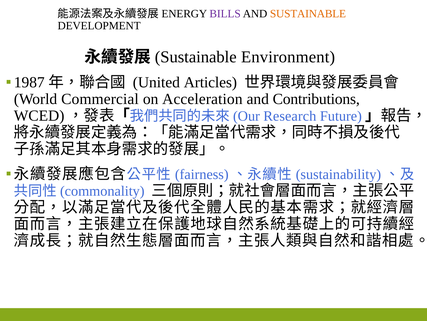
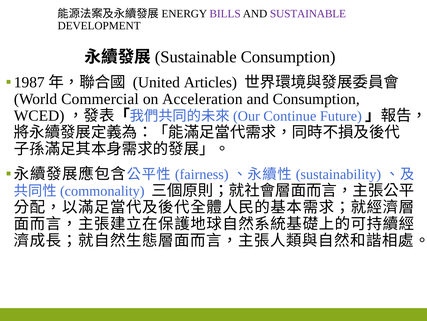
SUSTAINABLE at (308, 14) colour: orange -> purple
Sustainable Environment: Environment -> Consumption
and Contributions: Contributions -> Consumption
Research: Research -> Continue
